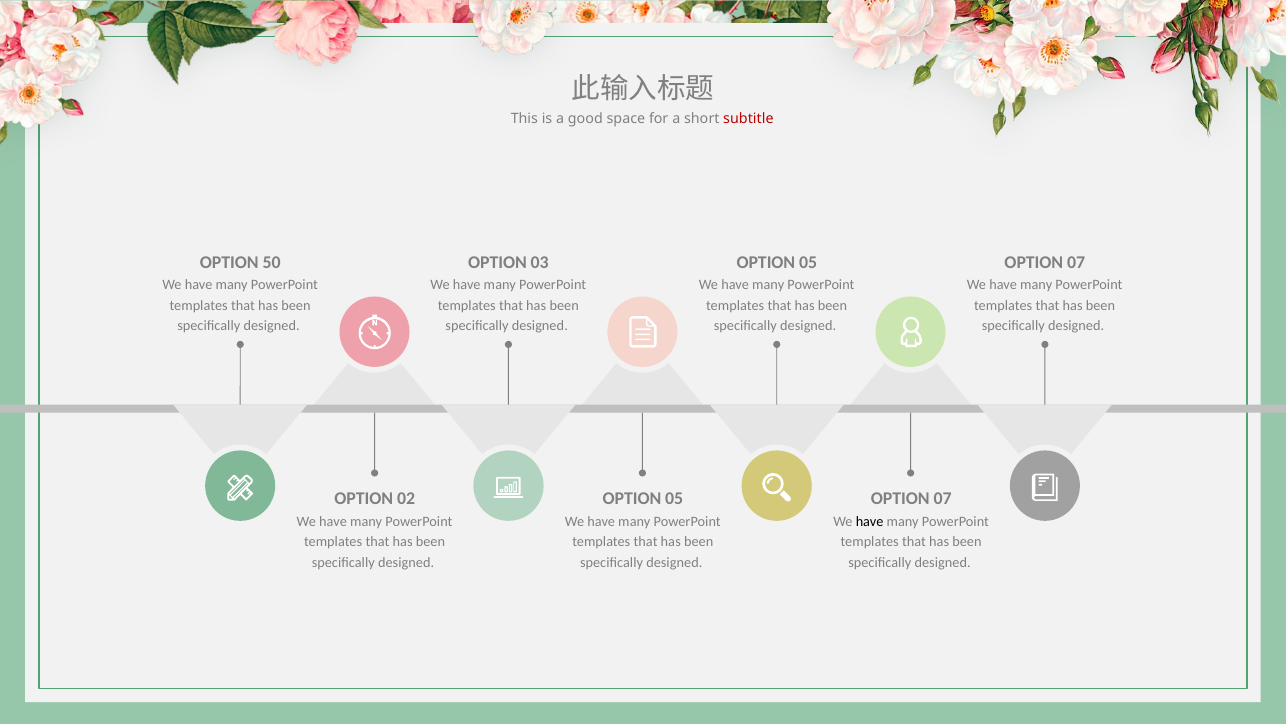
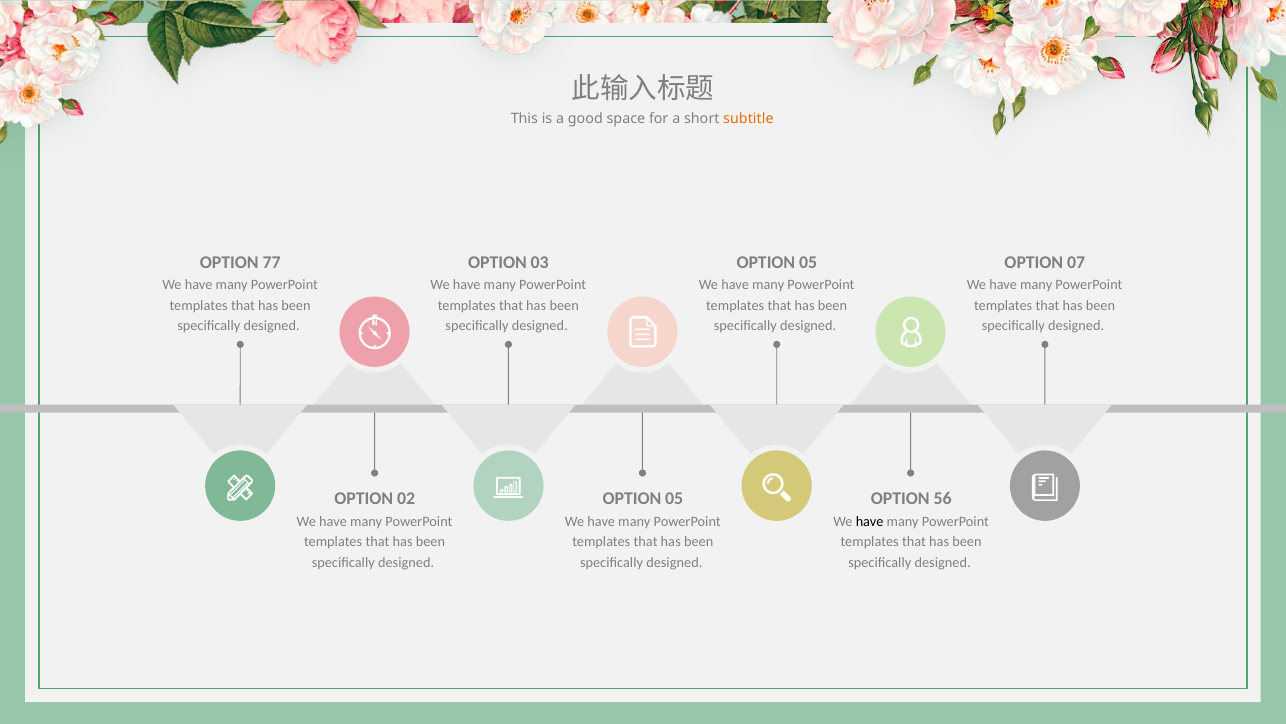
subtitle colour: red -> orange
50: 50 -> 77
07 at (943, 498): 07 -> 56
